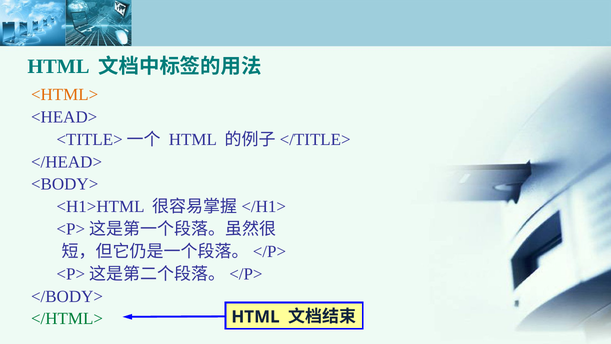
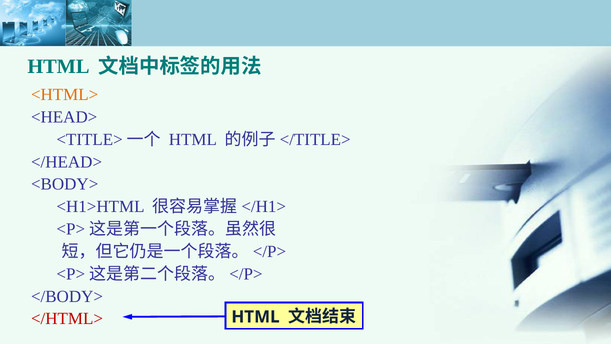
</HTML> colour: green -> red
